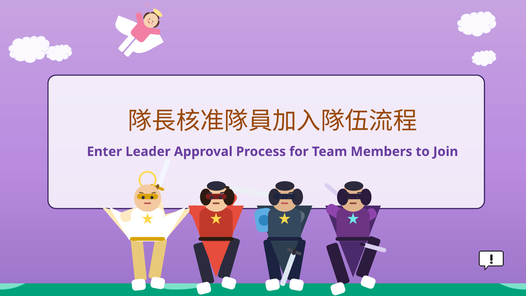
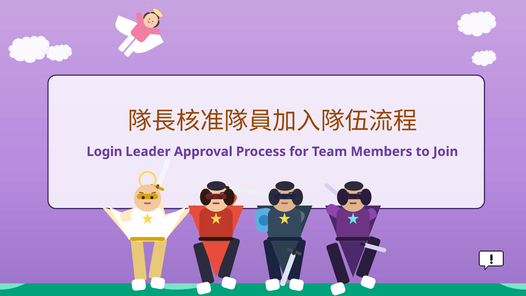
Enter: Enter -> Login
